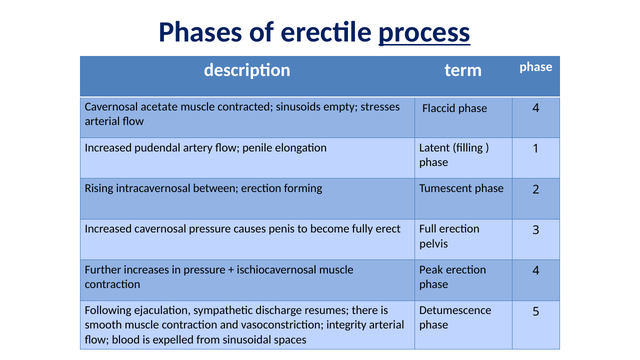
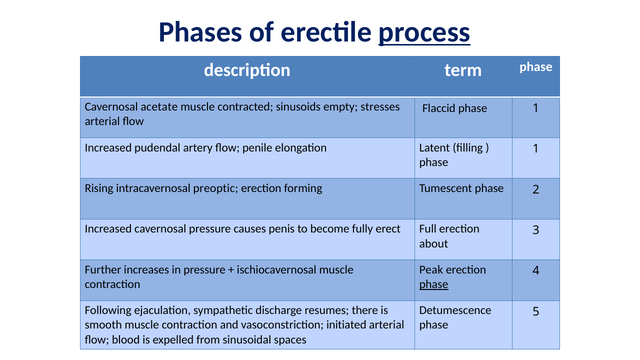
Flaccid phase 4: 4 -> 1
between: between -> preoptic
pelvis: pelvis -> about
phase at (434, 284) underline: none -> present
integrity: integrity -> initiated
